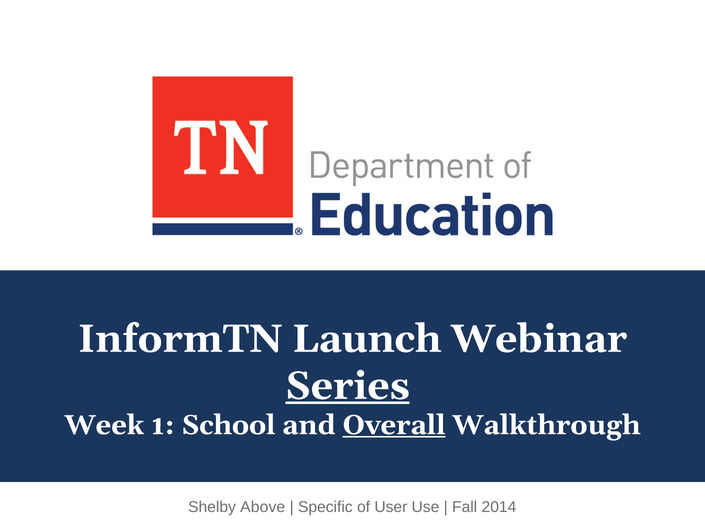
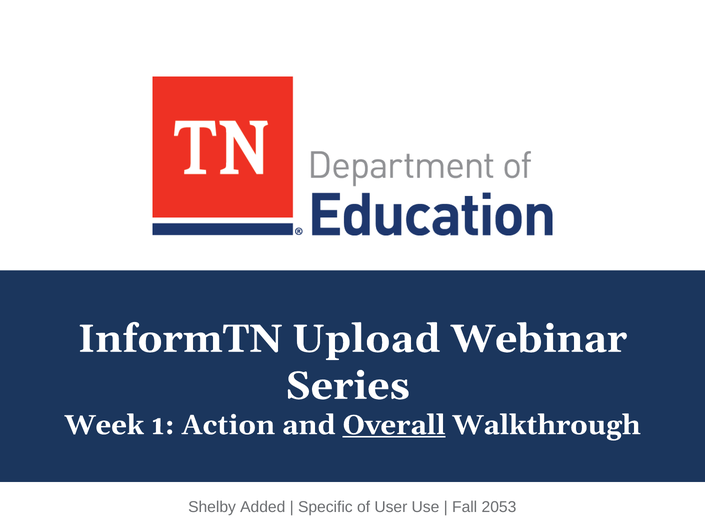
Launch: Launch -> Upload
Series underline: present -> none
School: School -> Action
Above: Above -> Added
2014: 2014 -> 2053
